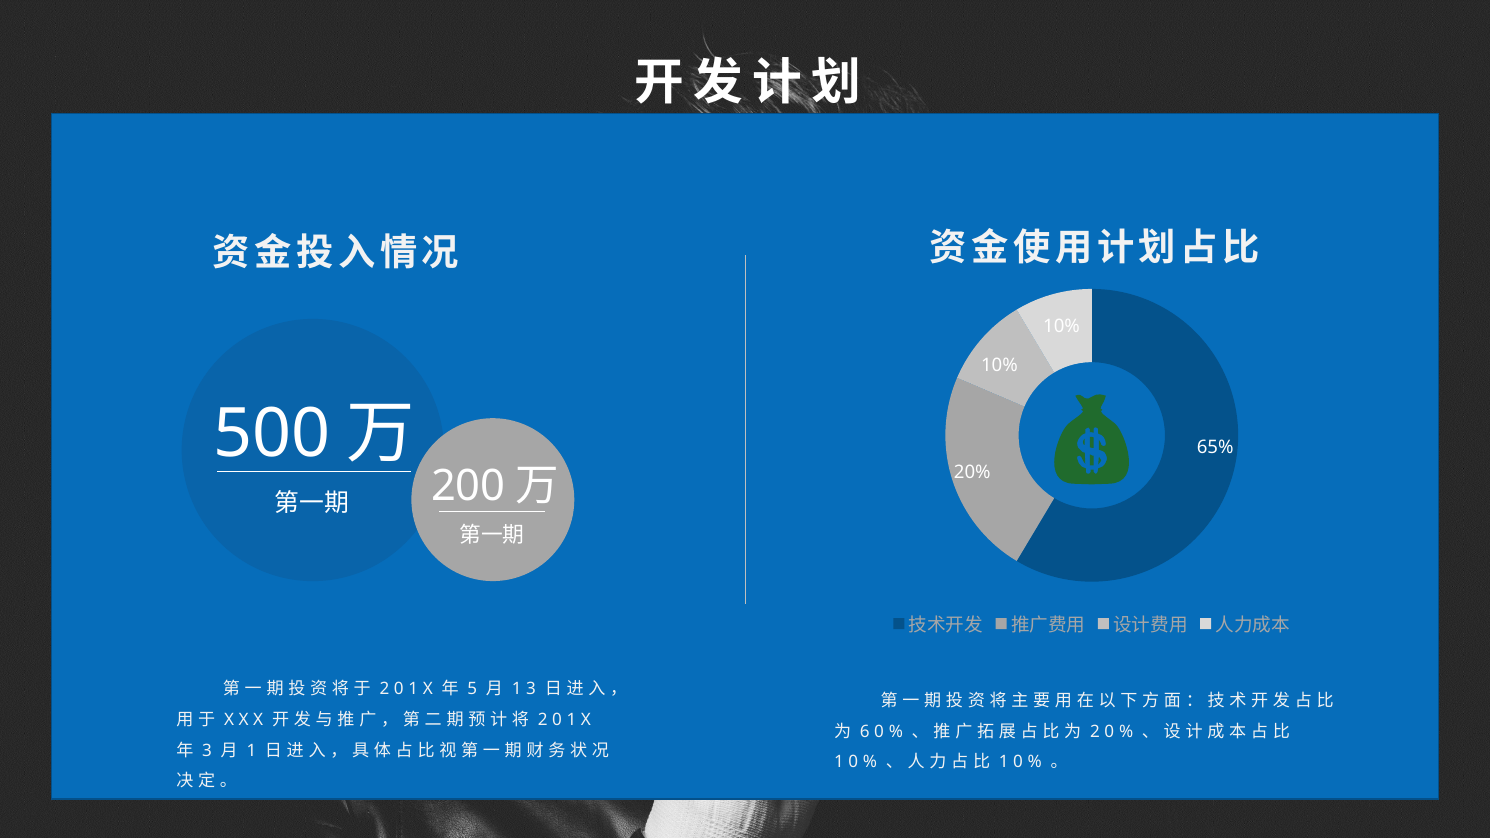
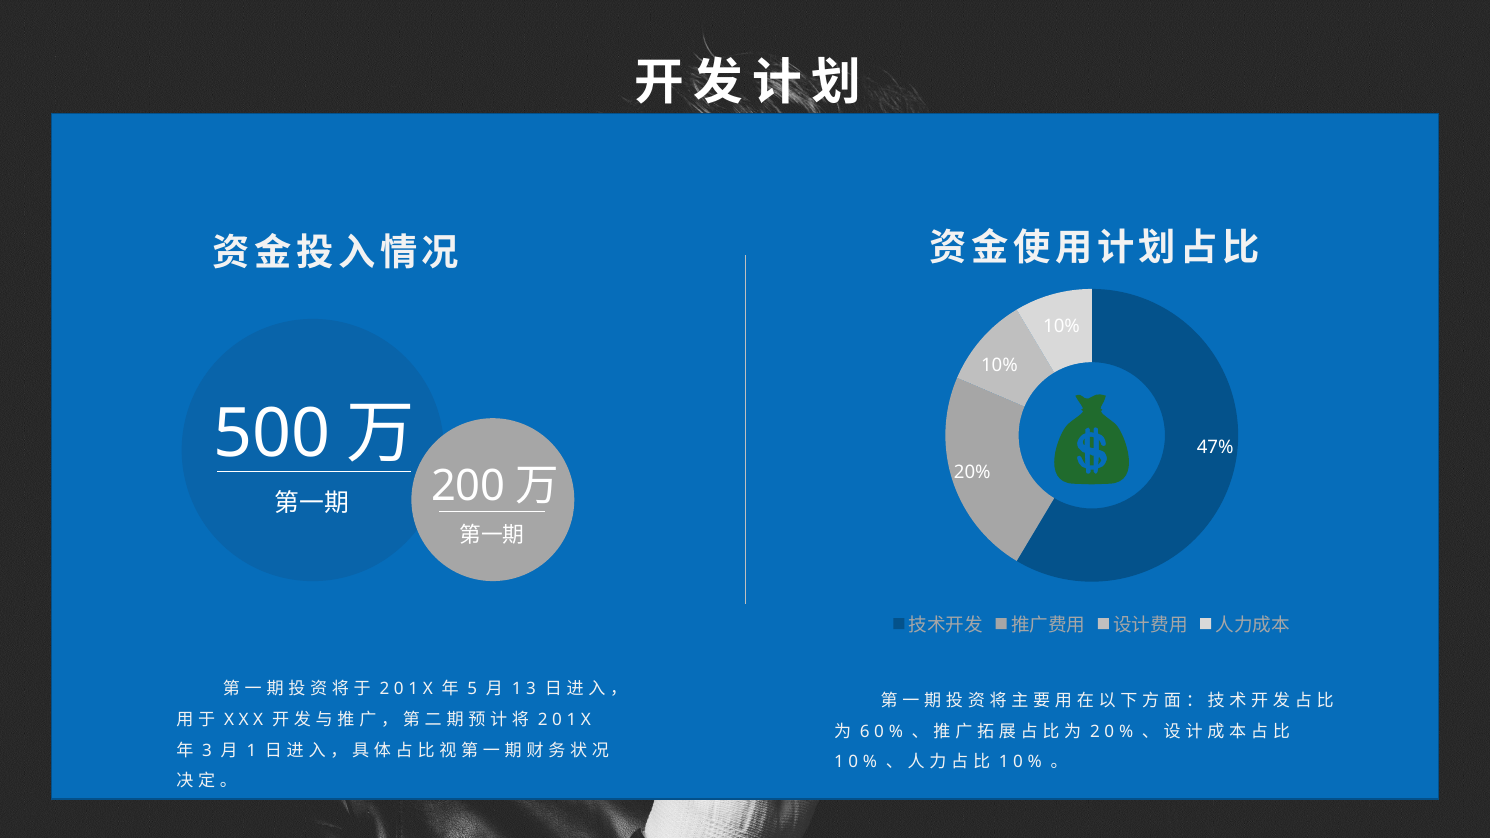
65%: 65% -> 47%
